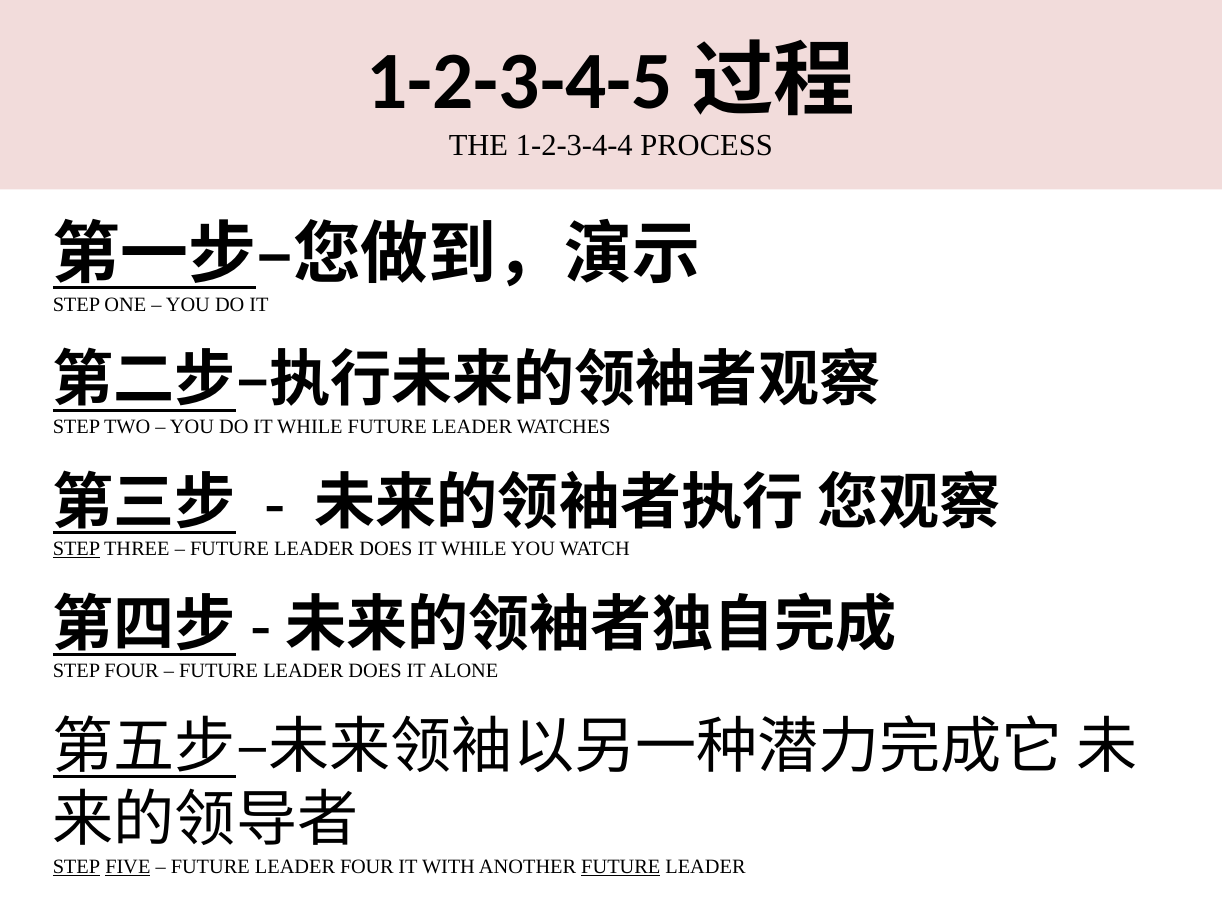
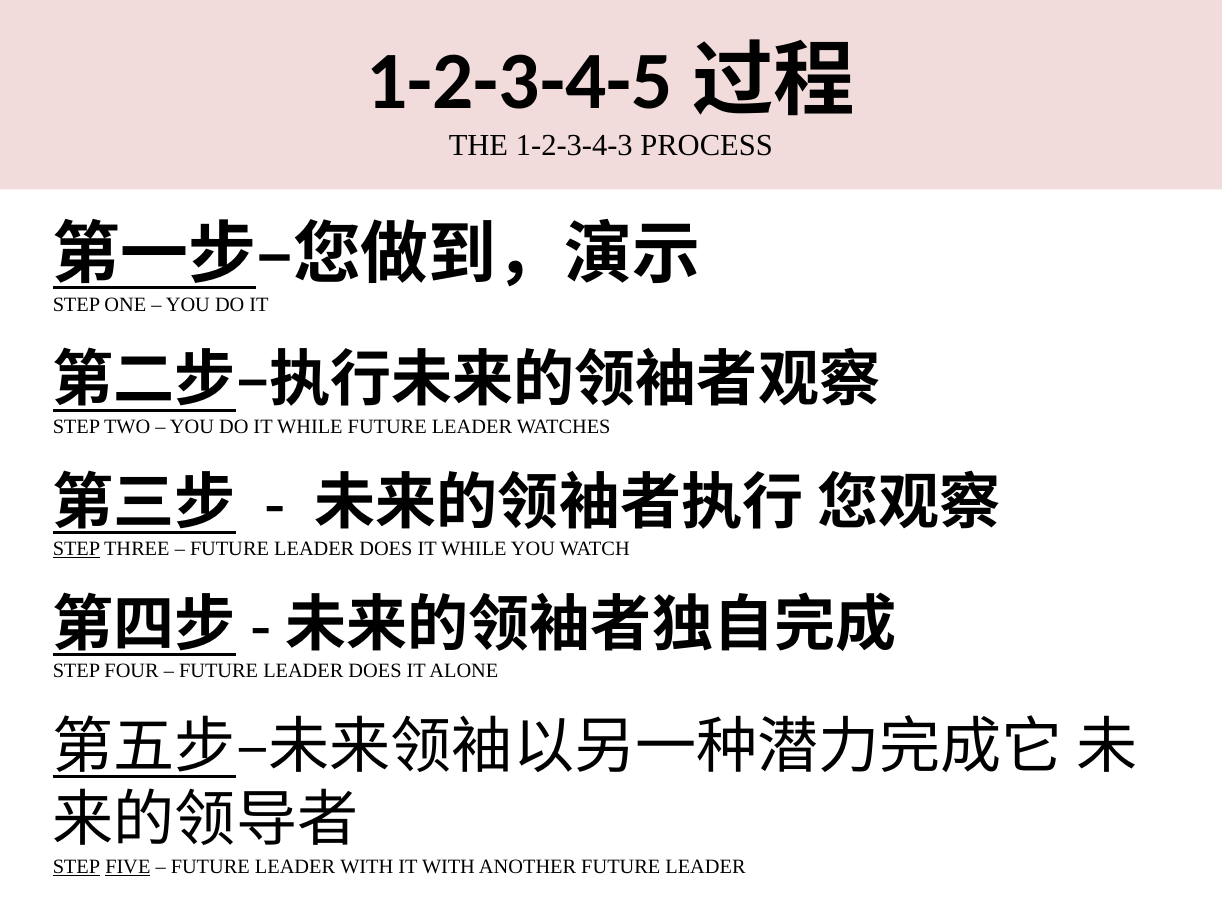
1-2-3-4-4: 1-2-3-4-4 -> 1-2-3-4-3
LEADER FOUR: FOUR -> WITH
FUTURE at (621, 867) underline: present -> none
